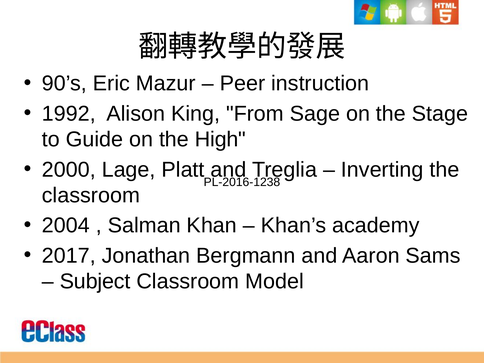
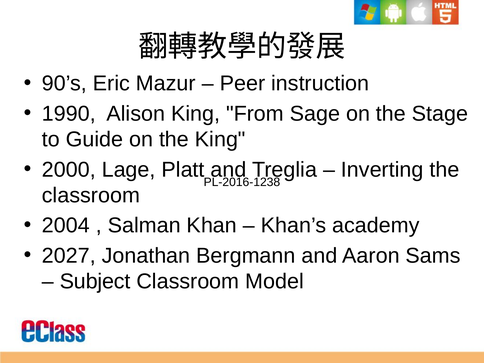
1992: 1992 -> 1990
the High: High -> King
2017: 2017 -> 2027
